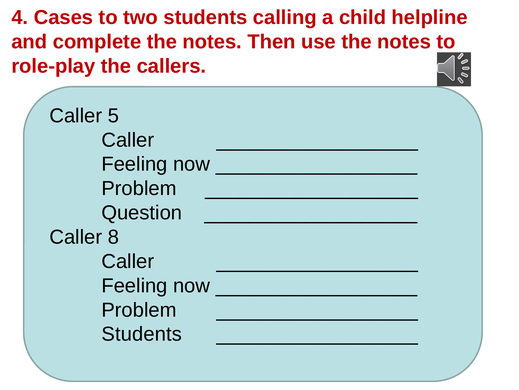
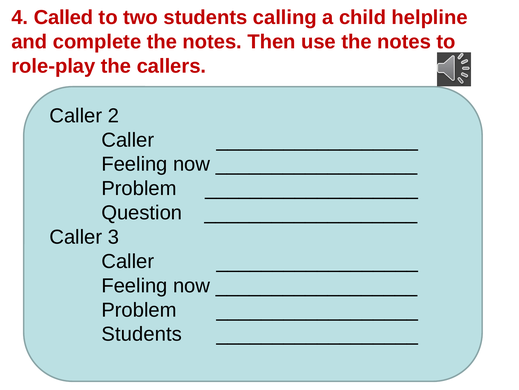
Cases: Cases -> Called
5: 5 -> 2
8: 8 -> 3
